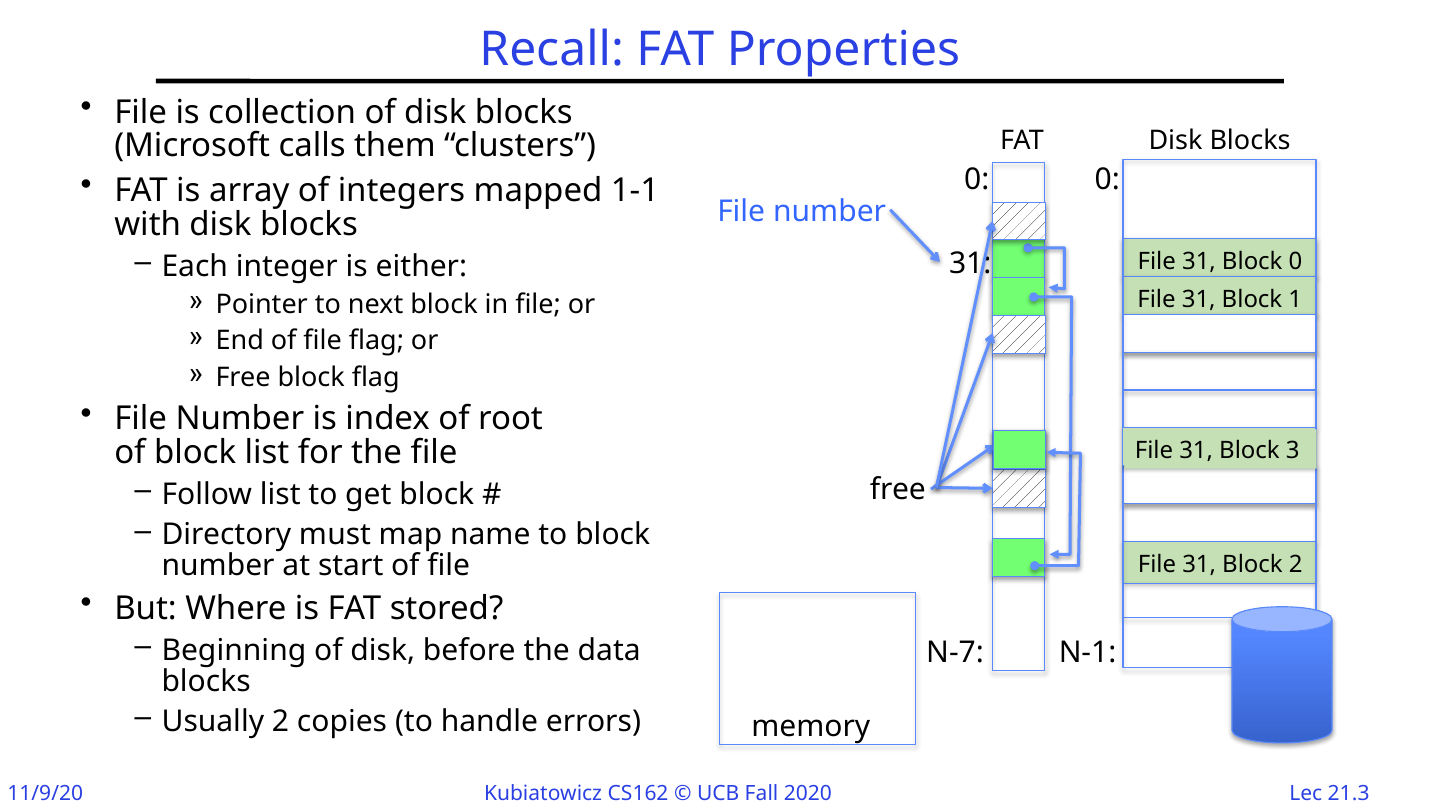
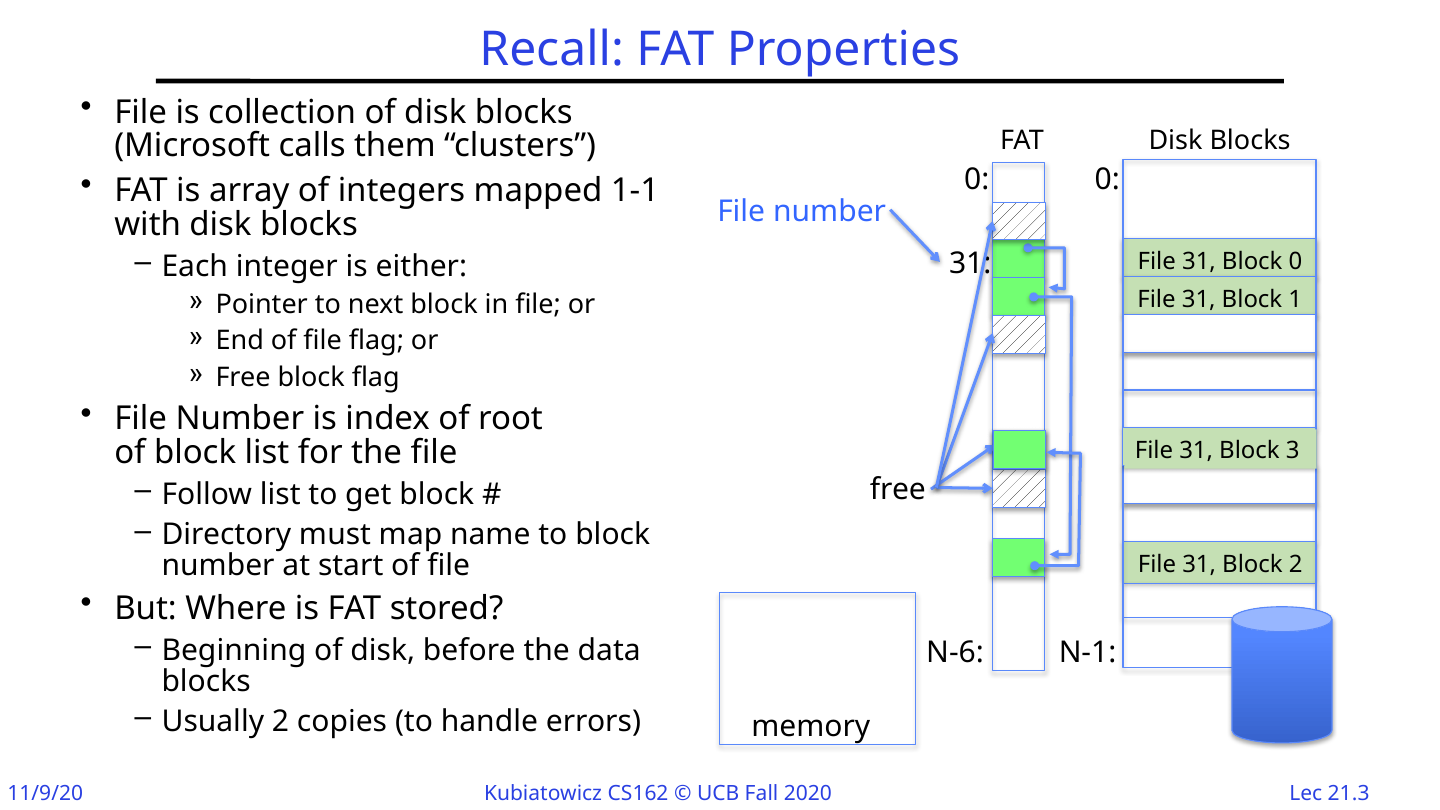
N-7: N-7 -> N-6
